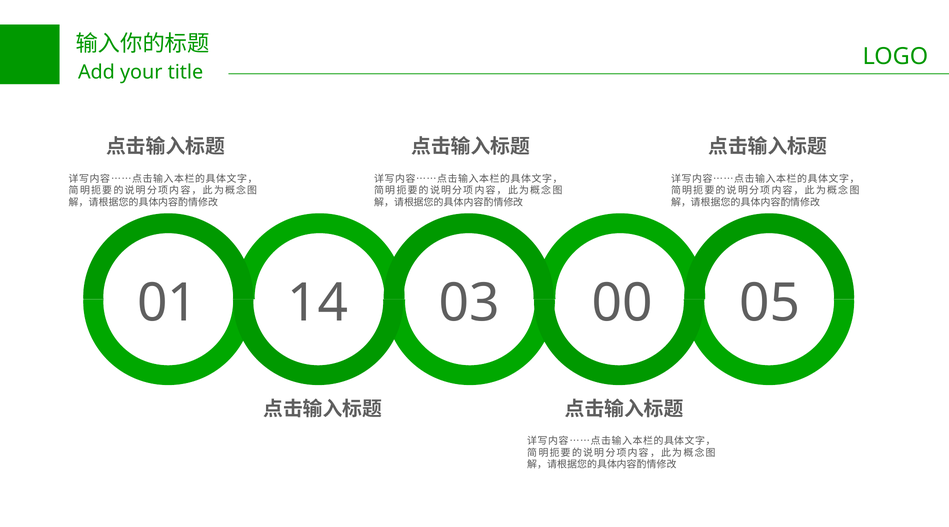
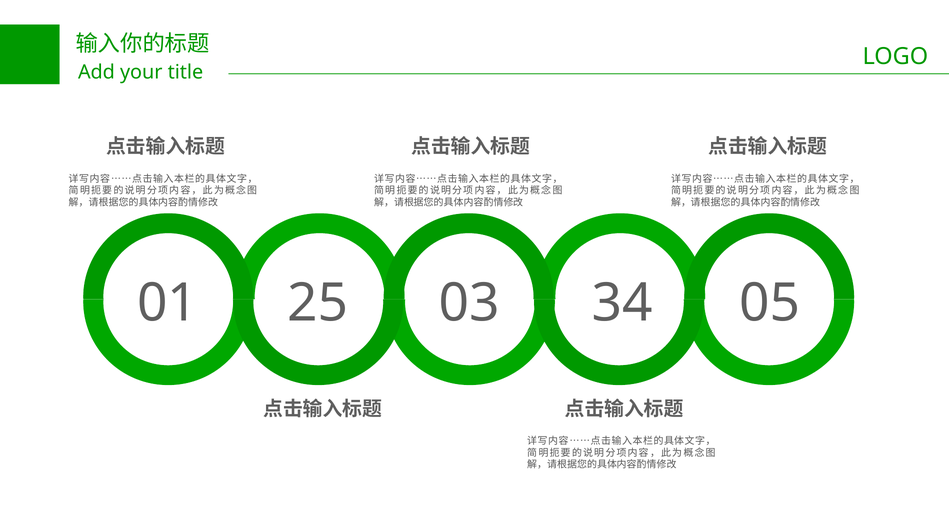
14: 14 -> 25
00: 00 -> 34
